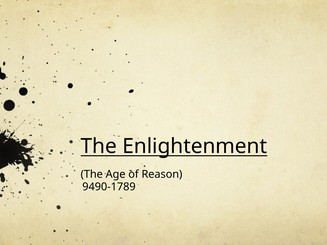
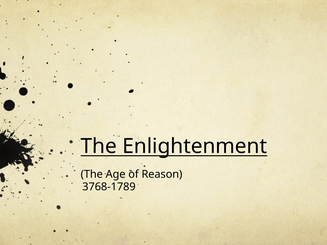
9490-1789: 9490-1789 -> 3768-1789
